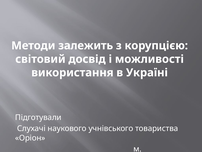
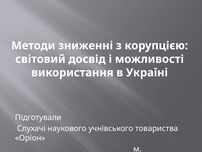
залежить: залежить -> зниженні
